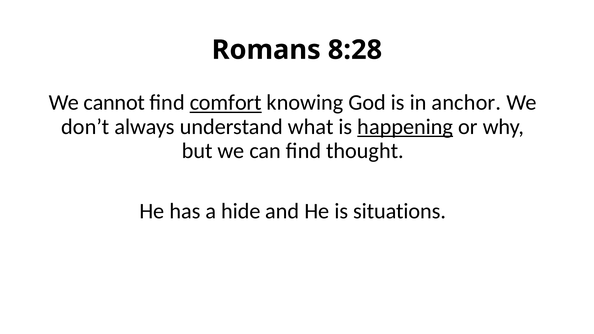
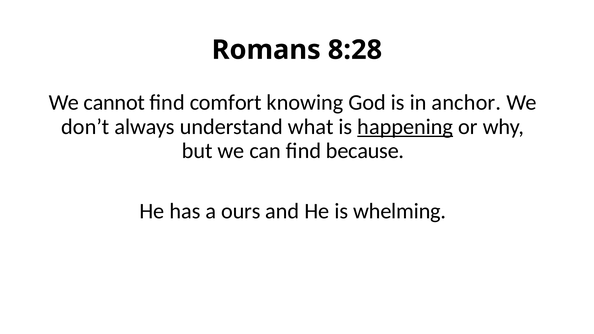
comfort underline: present -> none
thought: thought -> because
hide: hide -> ours
situations: situations -> whelming
